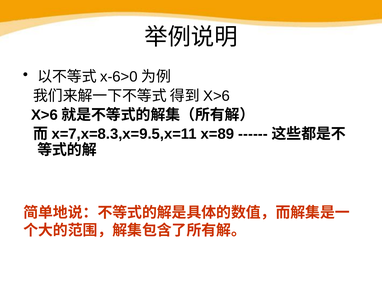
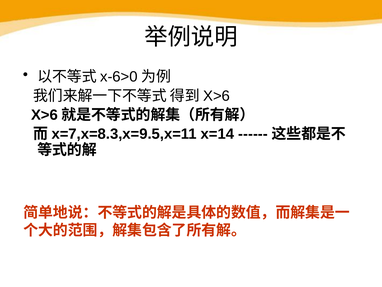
x=89: x=89 -> x=14
